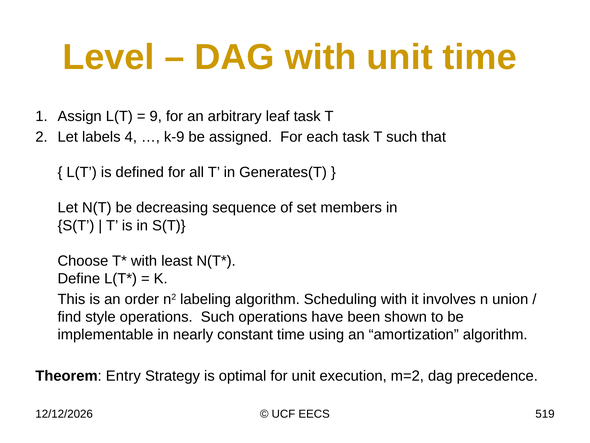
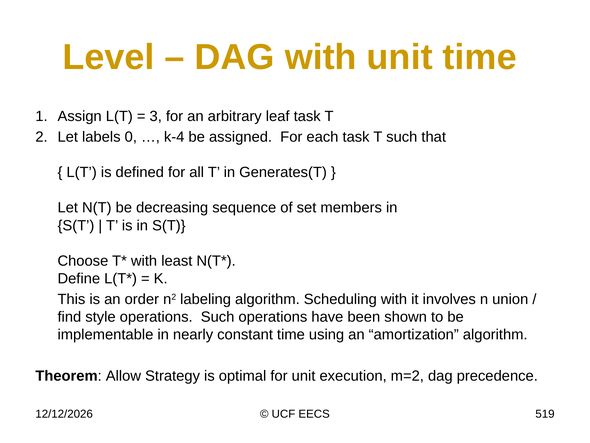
9: 9 -> 3
4: 4 -> 0
k-9: k-9 -> k-4
Entry: Entry -> Allow
